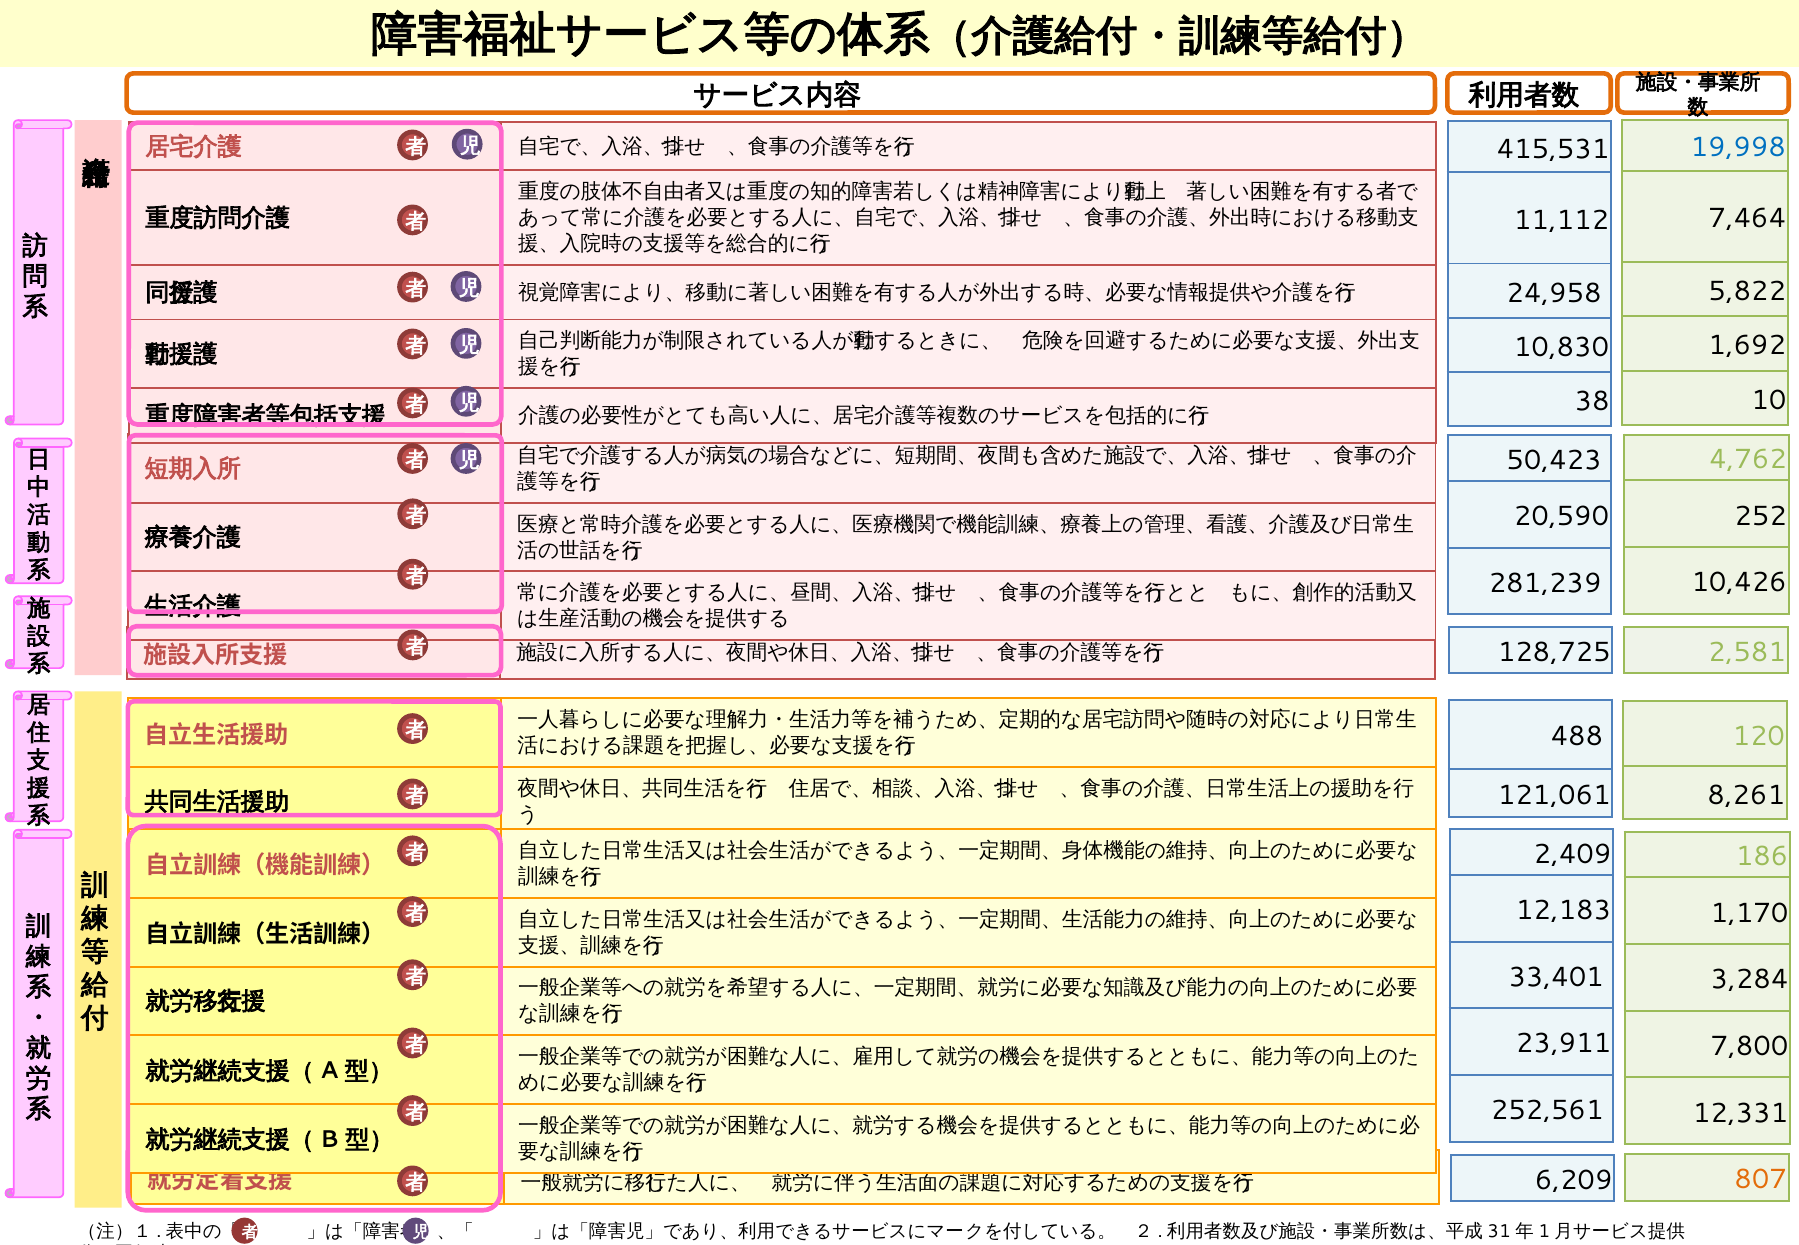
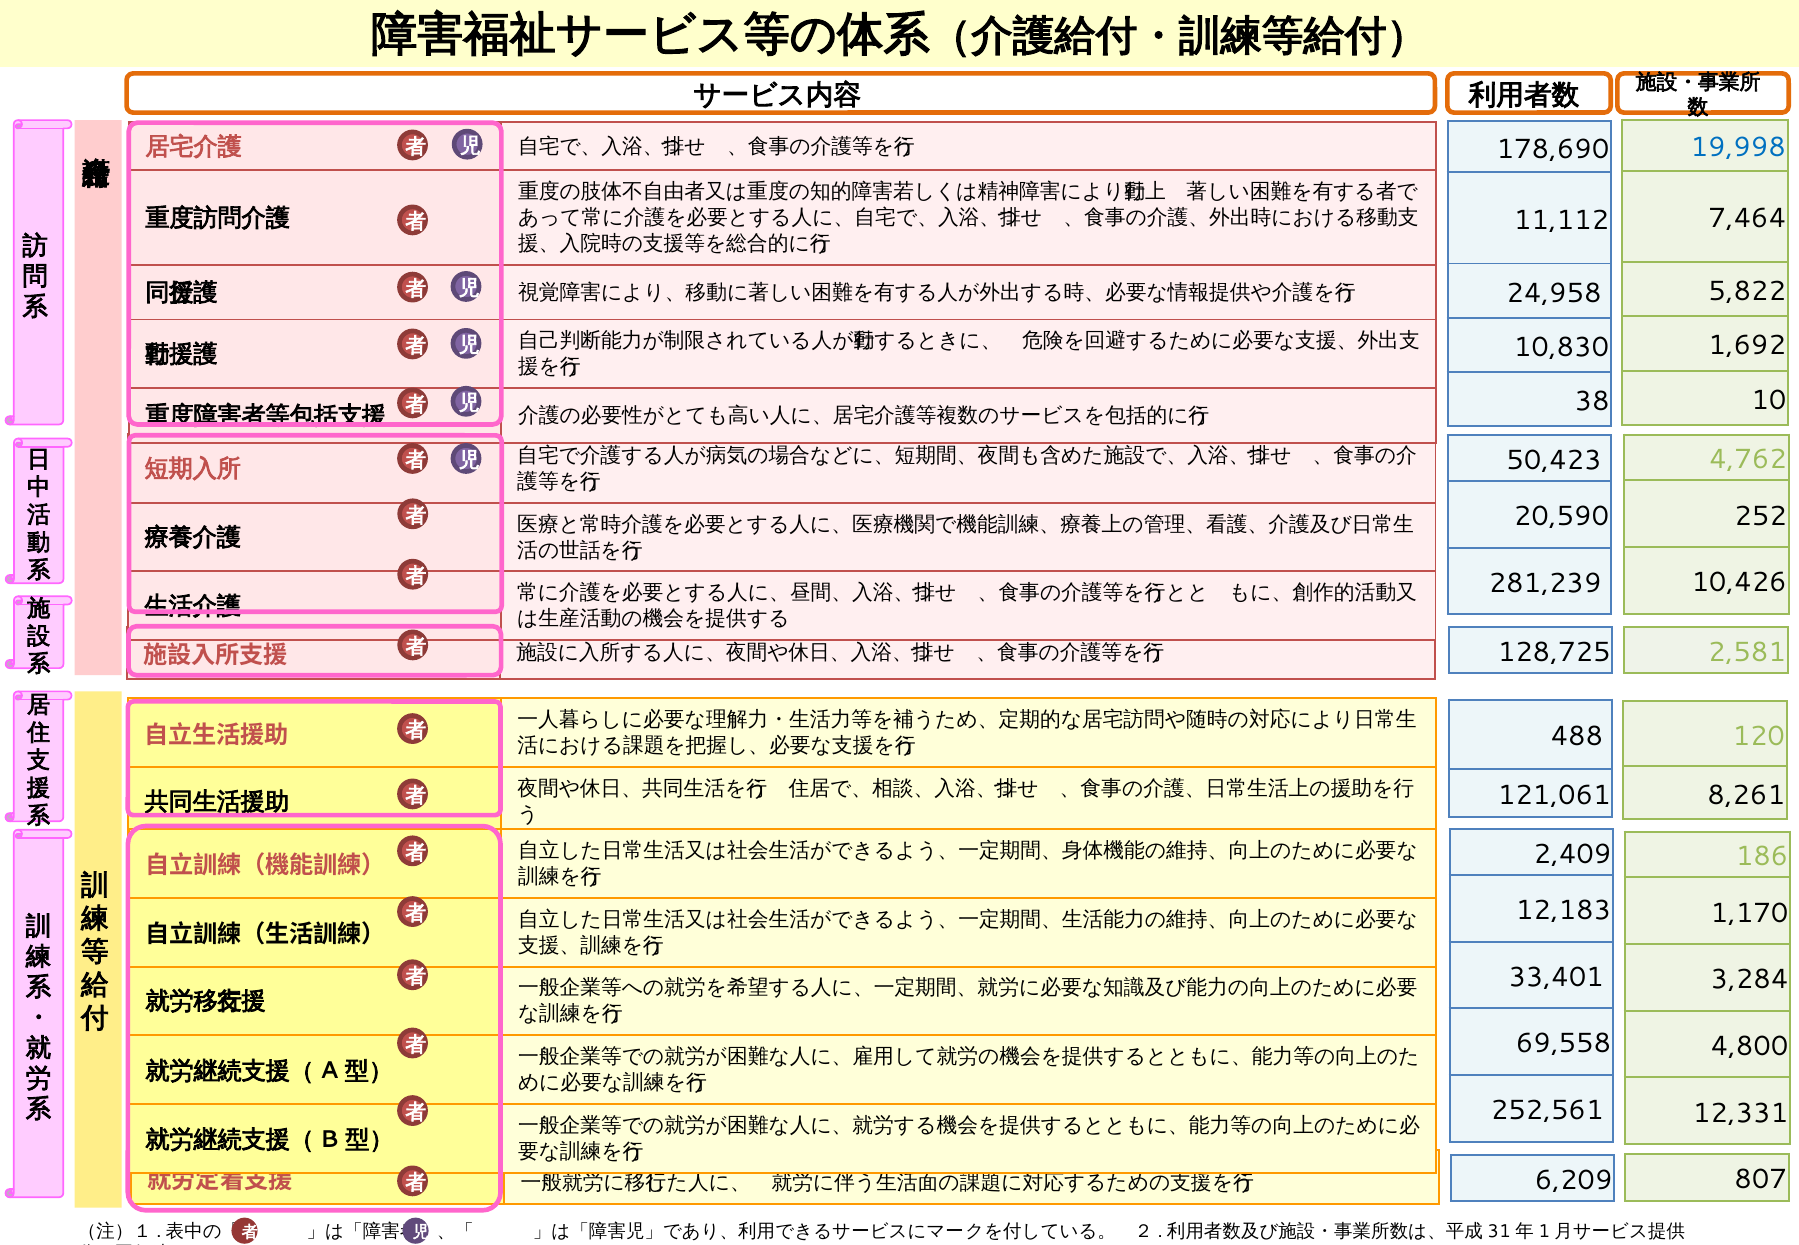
415,531: 415,531 -> 178,690
23,911: 23,911 -> 69,558
7,800: 7,800 -> 4,800
807 colour: orange -> black
